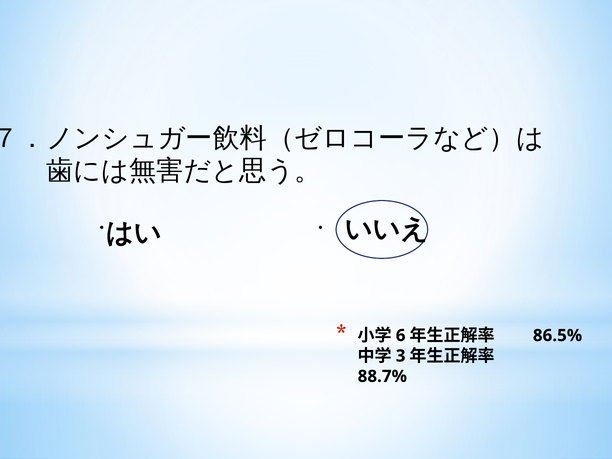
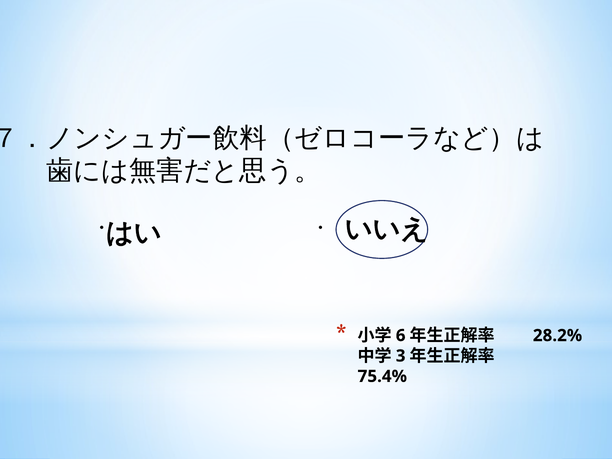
86.5%: 86.5% -> 28.2%
88.7%: 88.7% -> 75.4%
